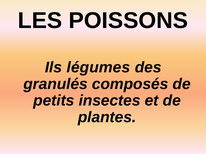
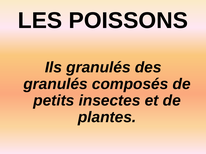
Ils légumes: légumes -> granulés
